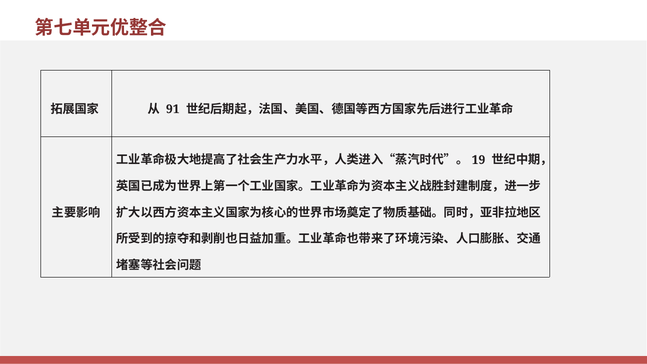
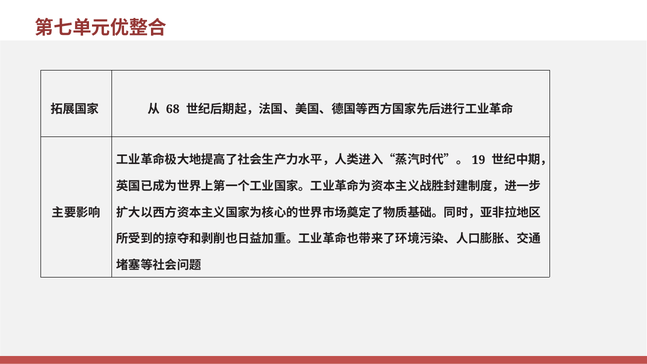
91: 91 -> 68
